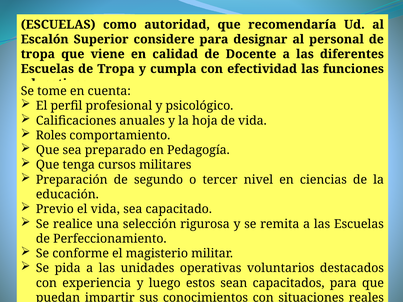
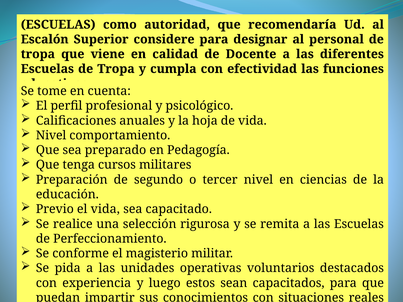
Roles at (51, 136): Roles -> Nivel
